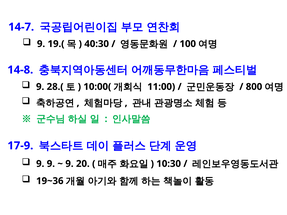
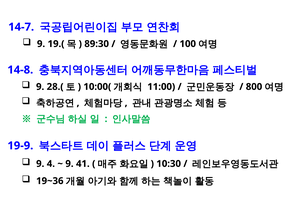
40:30: 40:30 -> 89:30
17-9: 17-9 -> 19-9
9 9: 9 -> 4
20: 20 -> 41
